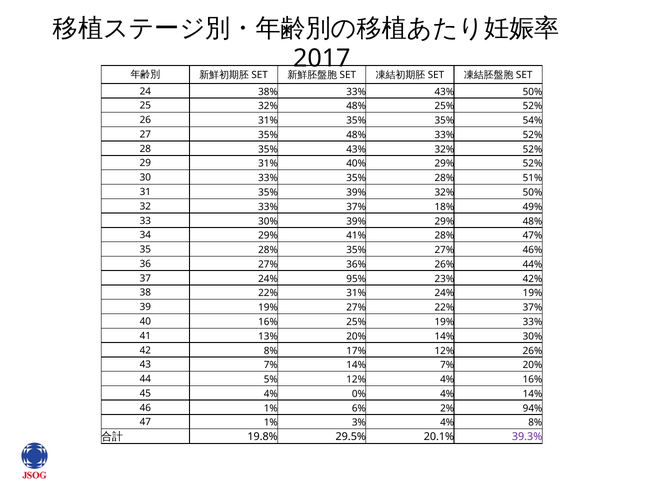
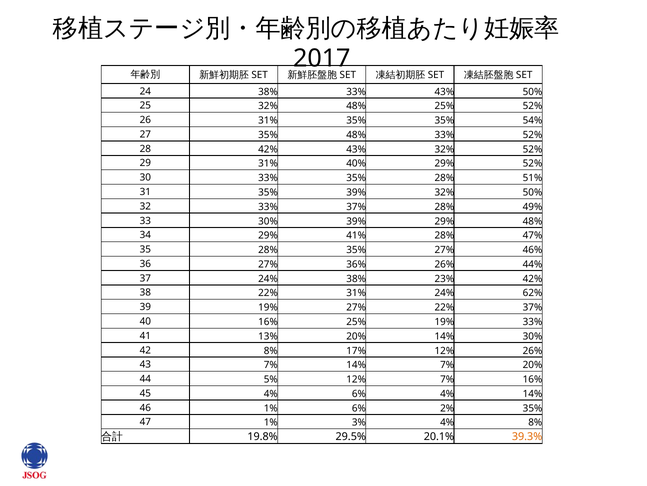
28 35%: 35% -> 42%
37% 18%: 18% -> 28%
24% 95%: 95% -> 38%
24% 19%: 19% -> 62%
12% 4%: 4% -> 7%
4% 0%: 0% -> 6%
2% 94%: 94% -> 35%
39.3% colour: purple -> orange
